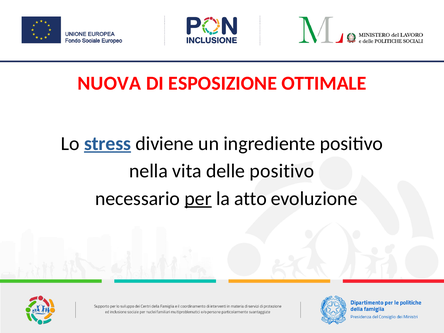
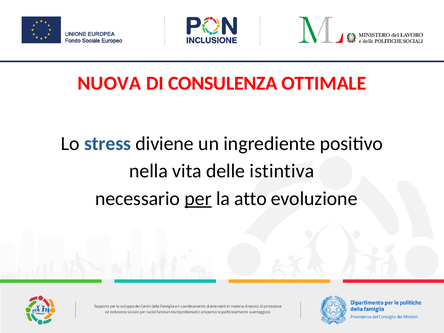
ESPOSIZIONE: ESPOSIZIONE -> CONSULENZA
stress underline: present -> none
delle positivo: positivo -> istintiva
